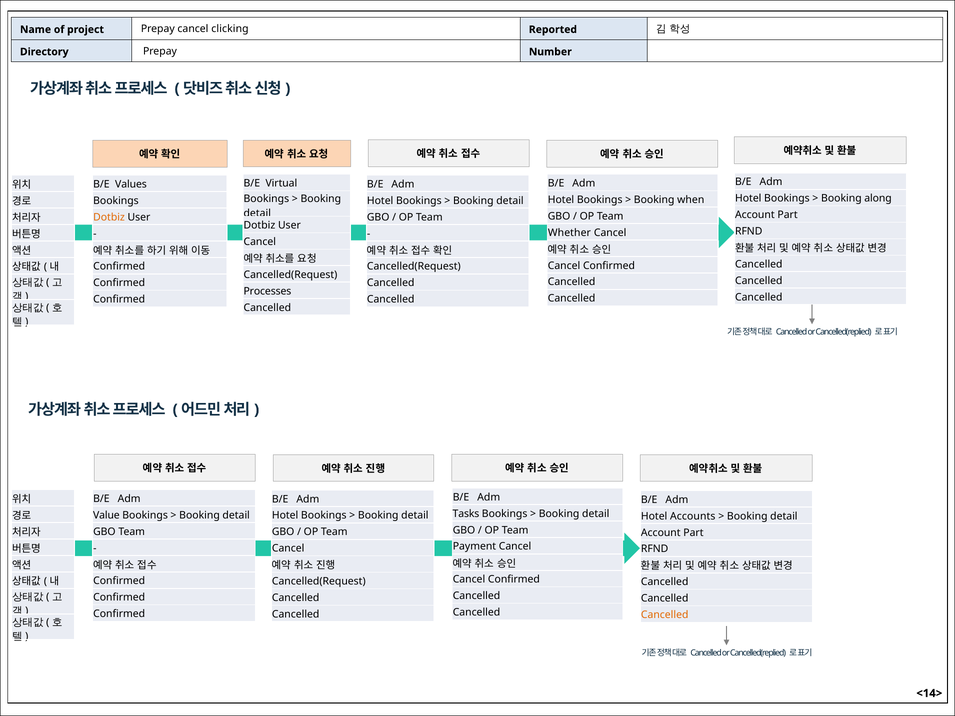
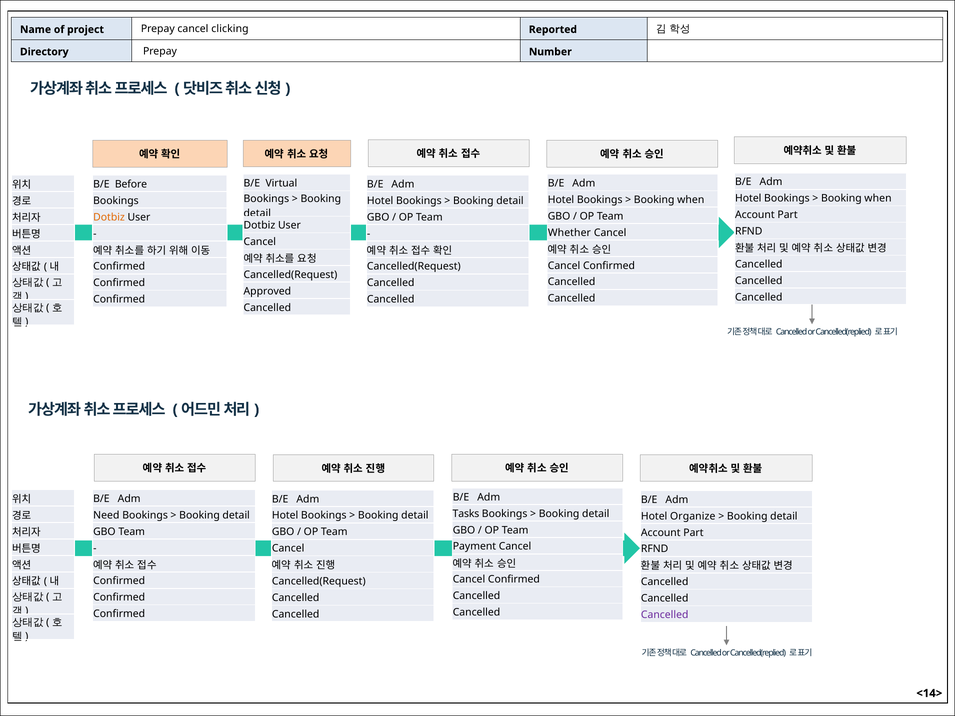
Values: Values -> Before
along at (878, 199): along -> when
Processes: Processes -> Approved
Value: Value -> Need
Accounts: Accounts -> Organize
Cancelled at (665, 615) colour: orange -> purple
